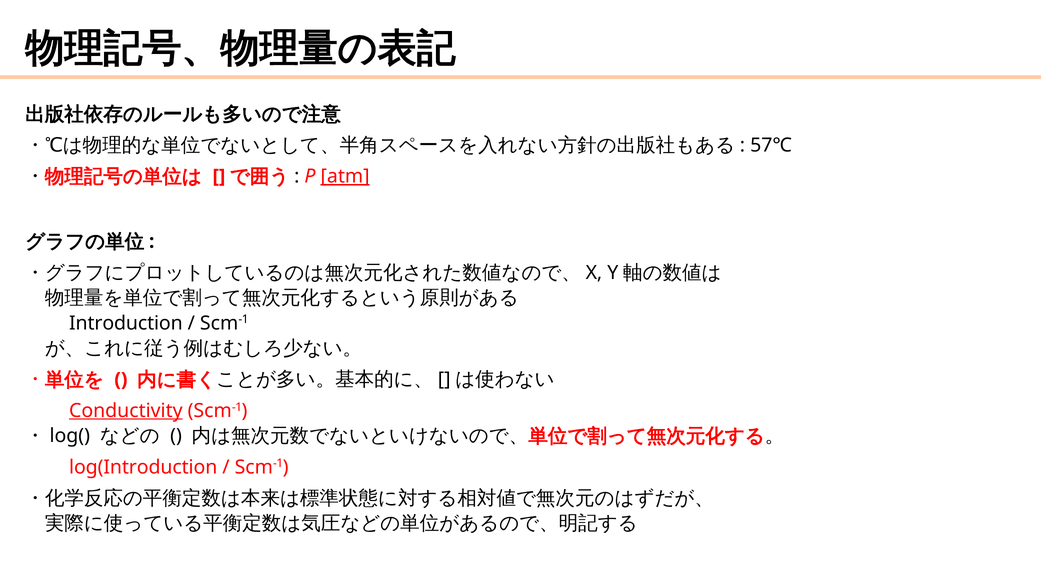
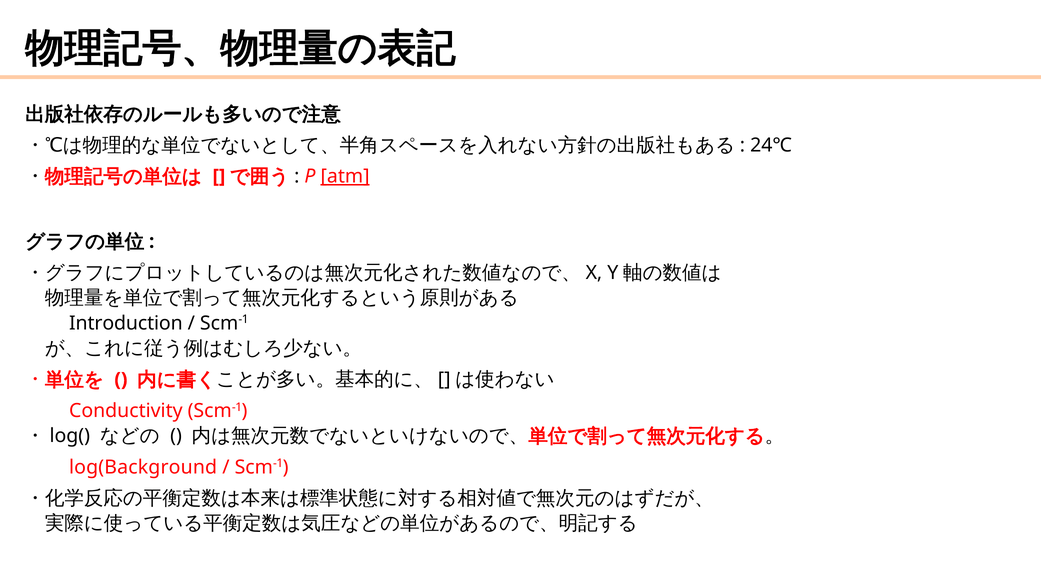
57℃: 57℃ -> 24℃
Conductivity underline: present -> none
log(Introduction: log(Introduction -> log(Background
